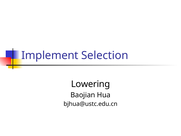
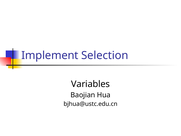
Lowering: Lowering -> Variables
